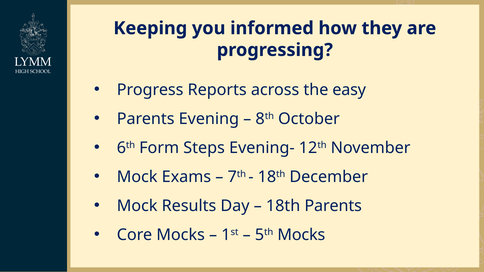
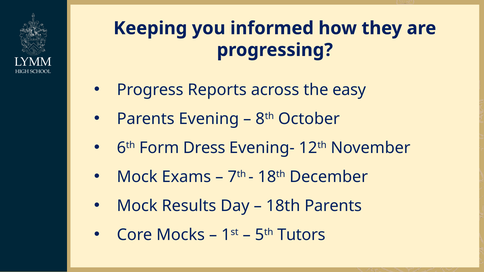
Steps: Steps -> Dress
5th Mocks: Mocks -> Tutors
